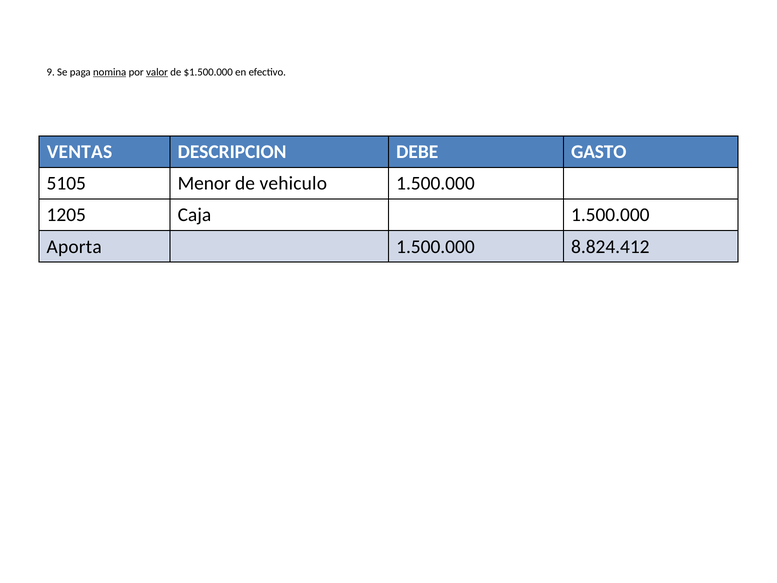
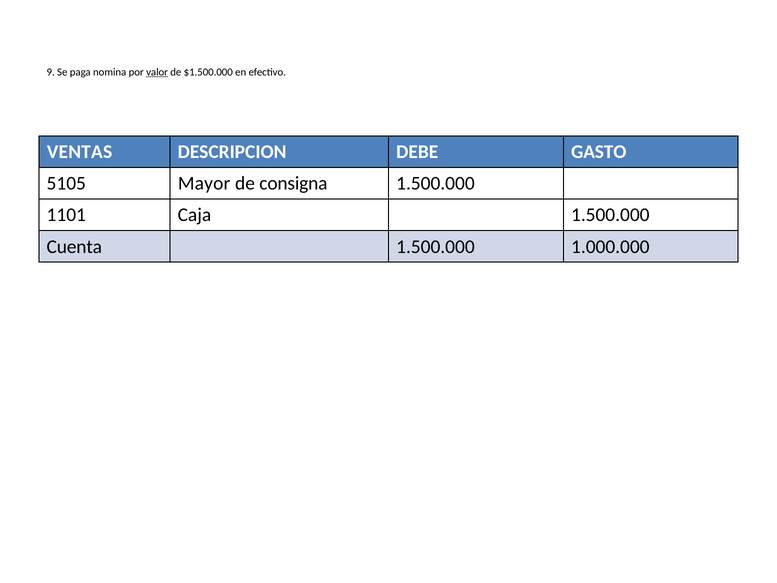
nomina underline: present -> none
Menor: Menor -> Mayor
vehiculo: vehiculo -> consigna
1205: 1205 -> 1101
Aporta: Aporta -> Cuenta
8.824.412: 8.824.412 -> 1.000.000
